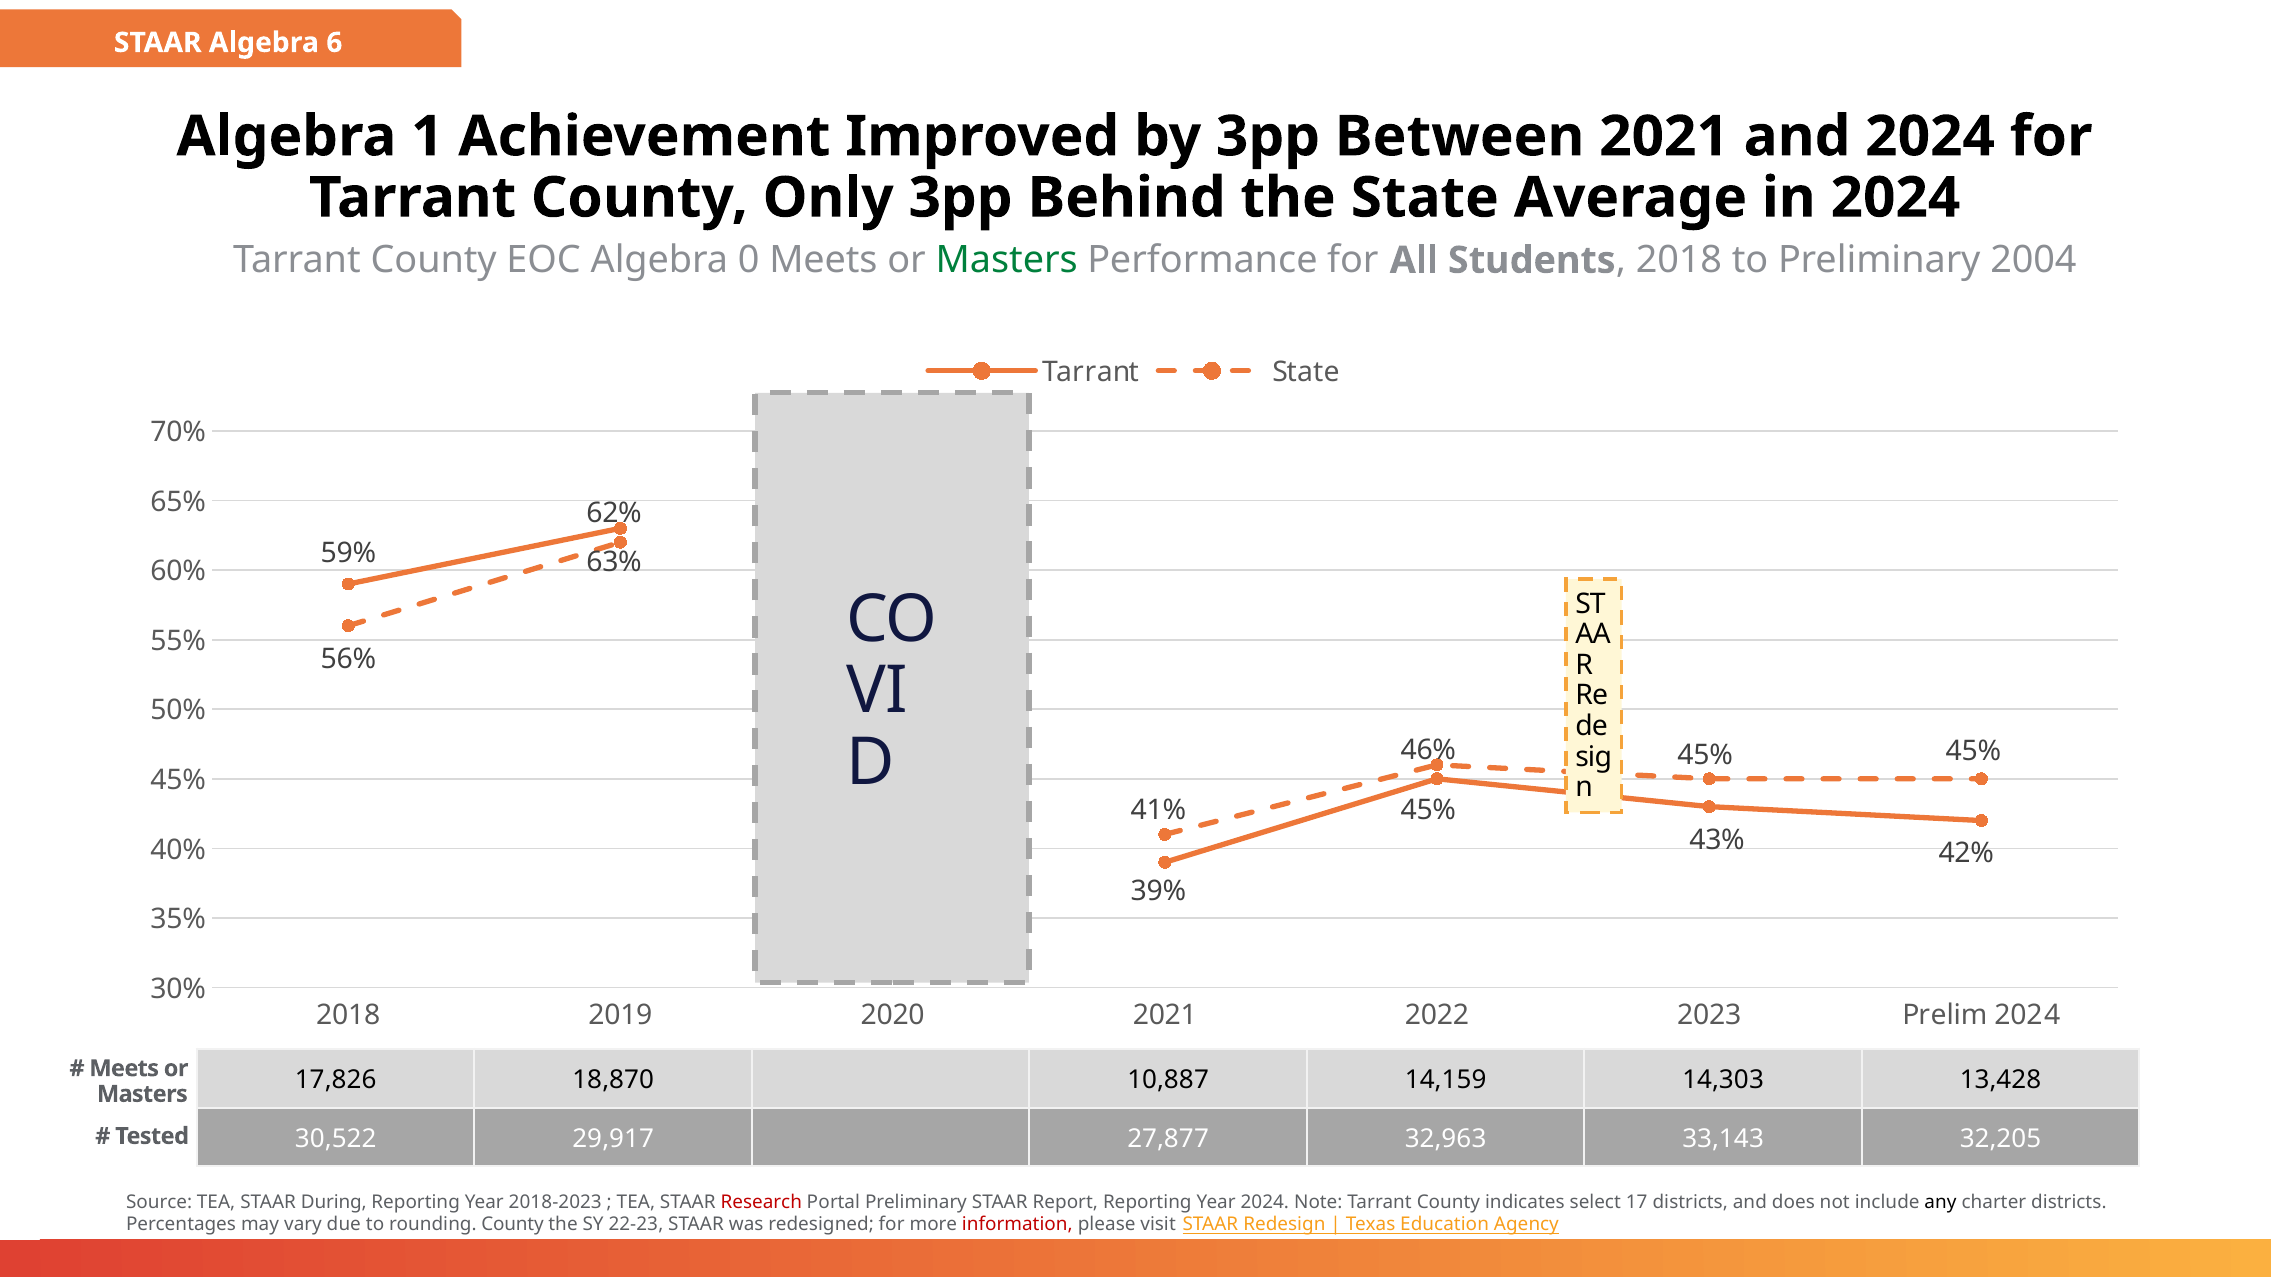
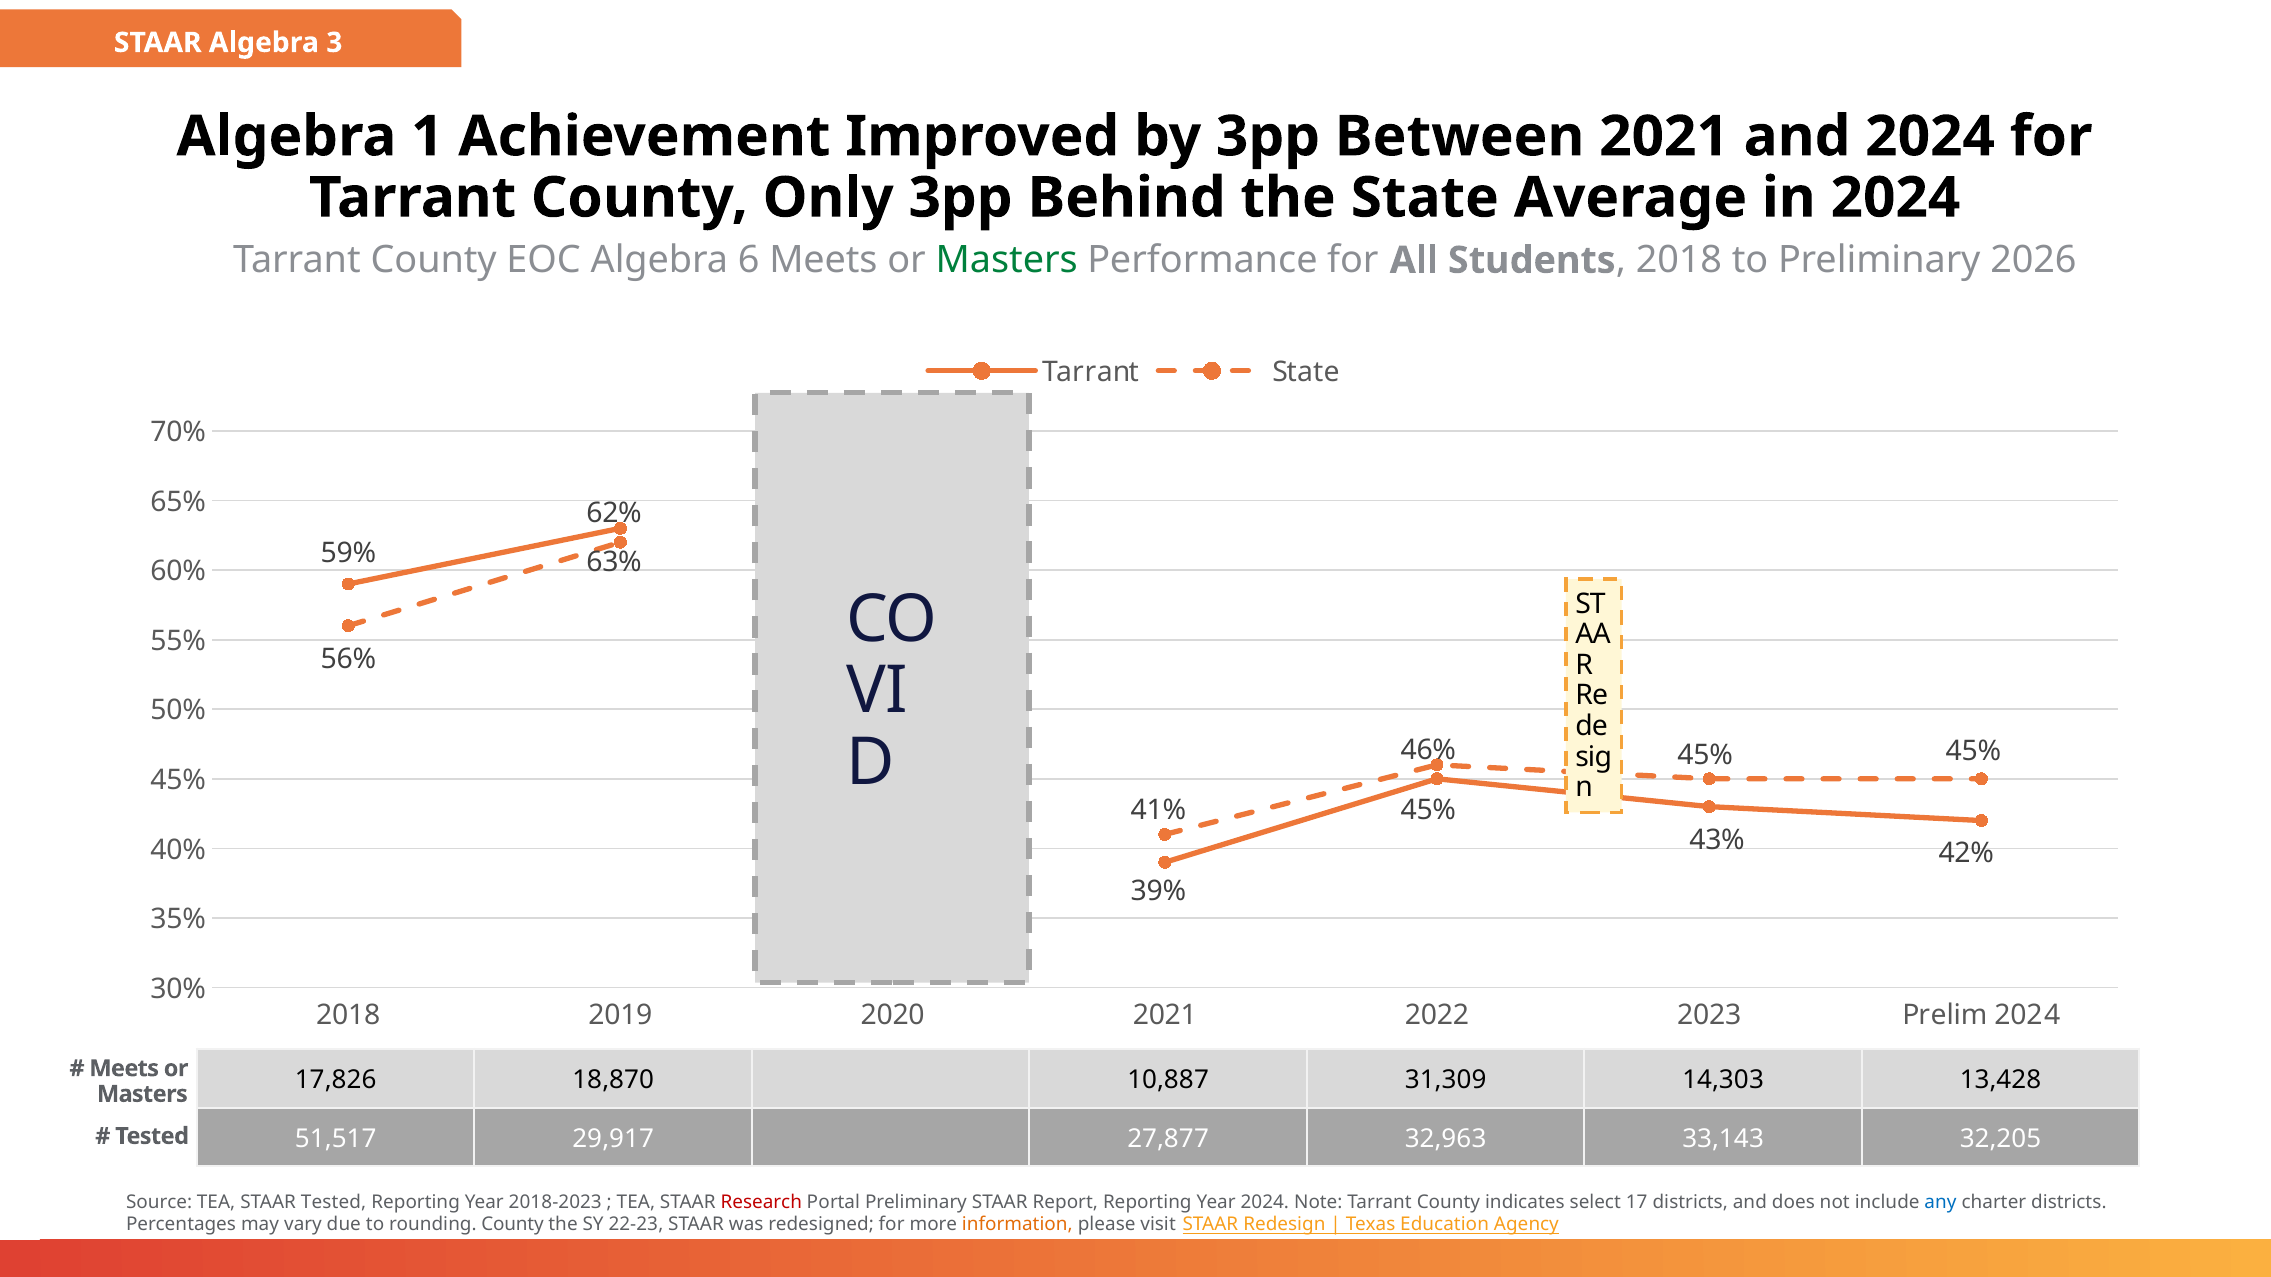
6: 6 -> 3
0: 0 -> 6
2004: 2004 -> 2026
14,159: 14,159 -> 31,309
30,522: 30,522 -> 51,517
STAAR During: During -> Tested
any colour: black -> blue
information colour: red -> orange
